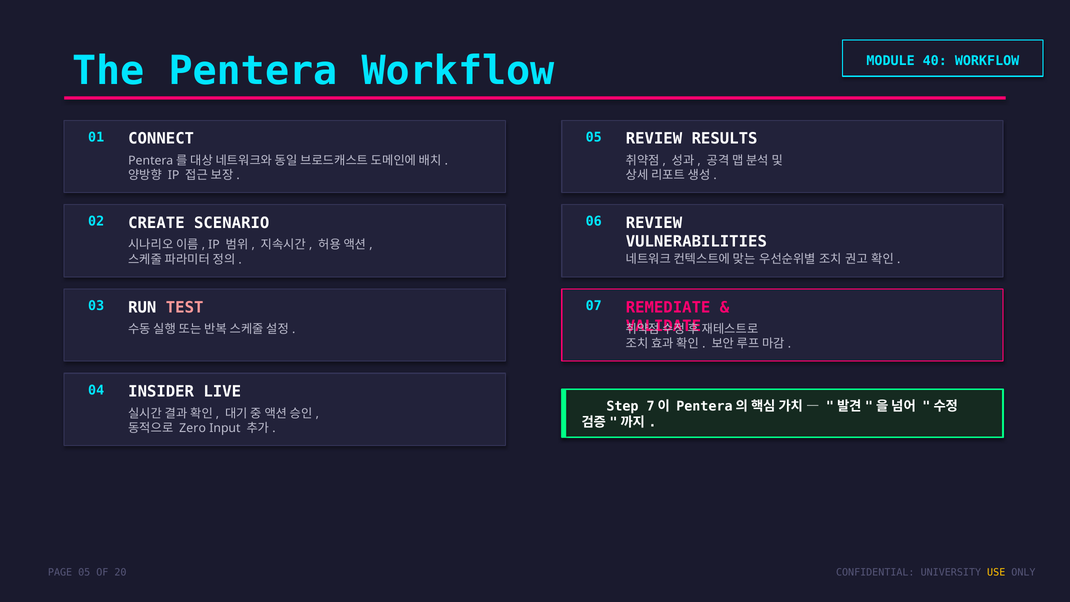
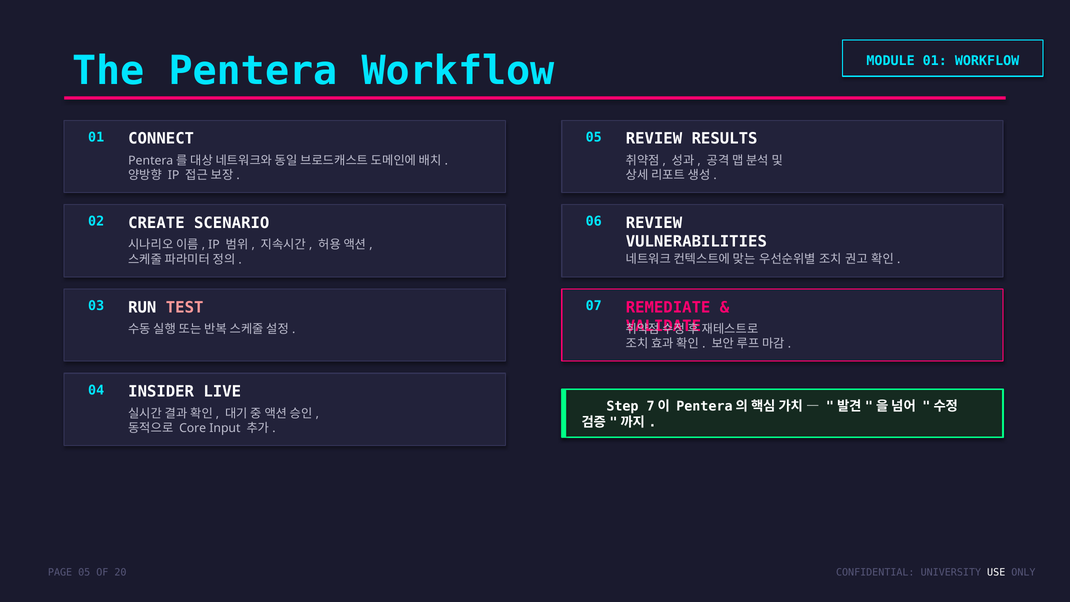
MODULE 40: 40 -> 01
Zero: Zero -> Core
USE colour: yellow -> white
